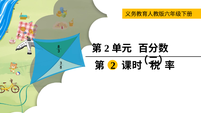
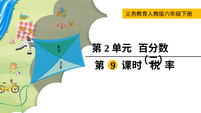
2 at (113, 66): 2 -> 9
